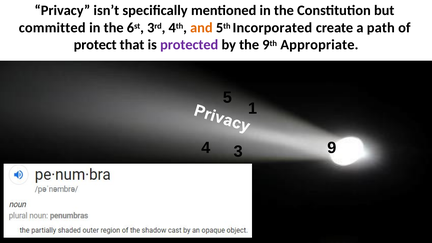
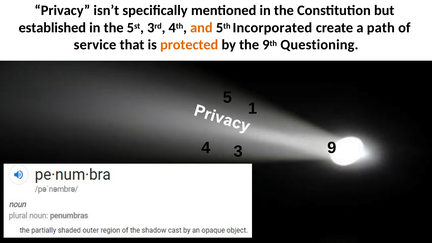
committed: committed -> established
the 6: 6 -> 5
protect: protect -> service
protected colour: purple -> orange
Appropriate: Appropriate -> Questioning
